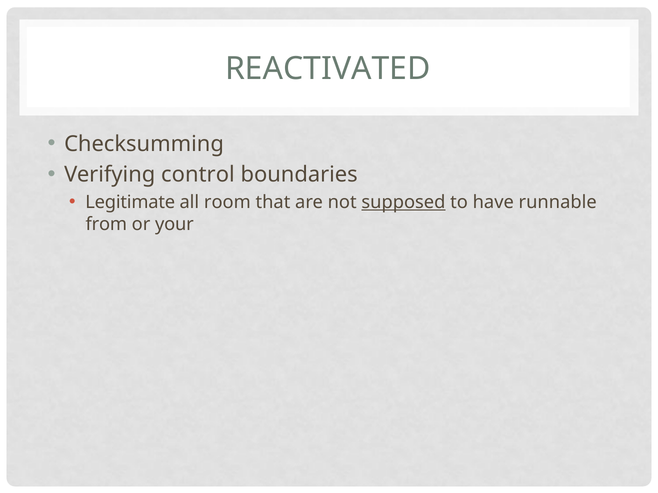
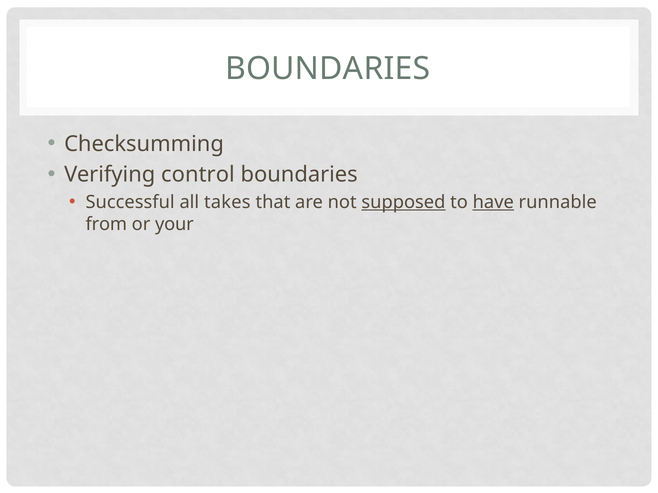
REACTIVATED at (328, 69): REACTIVATED -> BOUNDARIES
Legitimate: Legitimate -> Successful
room: room -> takes
have underline: none -> present
